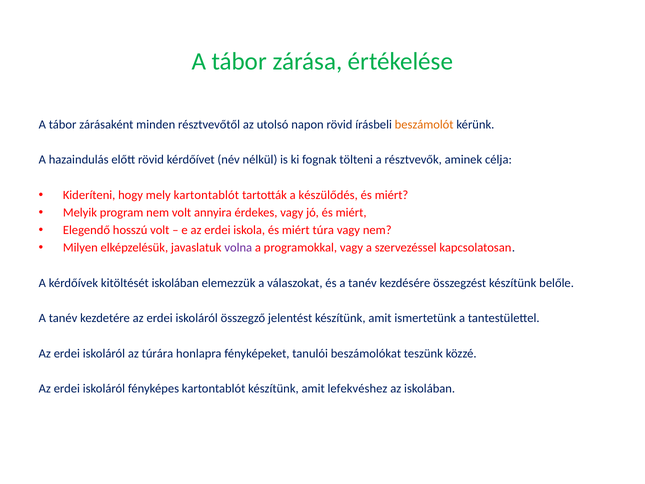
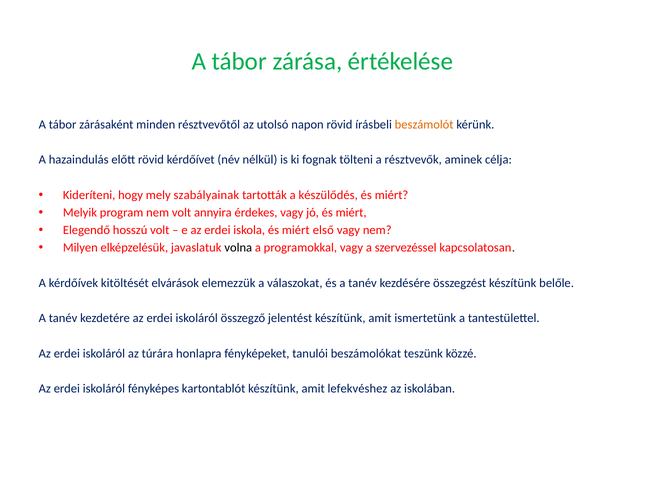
mely kartontablót: kartontablót -> szabályainak
túra: túra -> első
volna colour: purple -> black
kitöltését iskolában: iskolában -> elvárások
